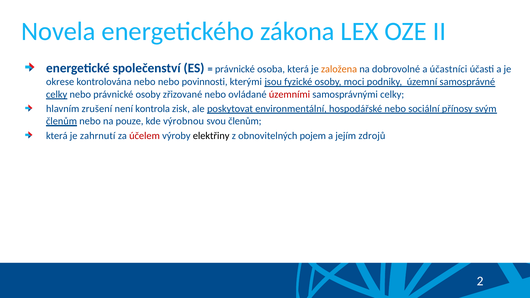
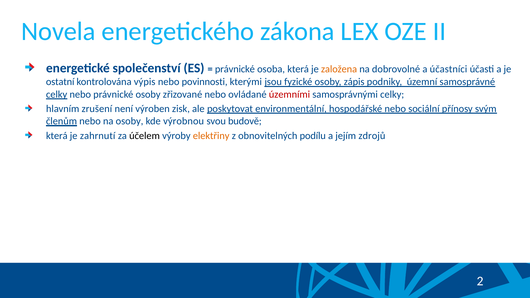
okrese: okrese -> ostatní
kontrolována nebo: nebo -> výpis
moci: moci -> zápis
kontrola: kontrola -> výroben
na pouze: pouze -> osoby
svou členům: členům -> budově
účelem colour: red -> black
elektřiny colour: black -> orange
pojem: pojem -> podílu
